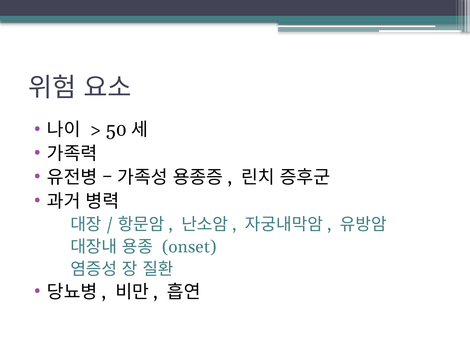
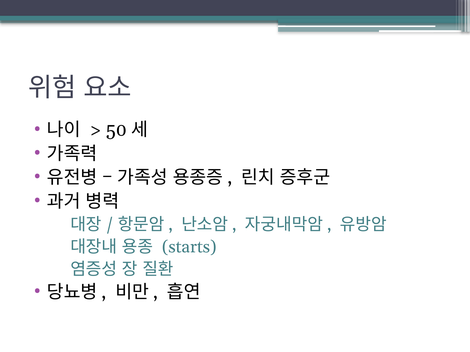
onset: onset -> starts
